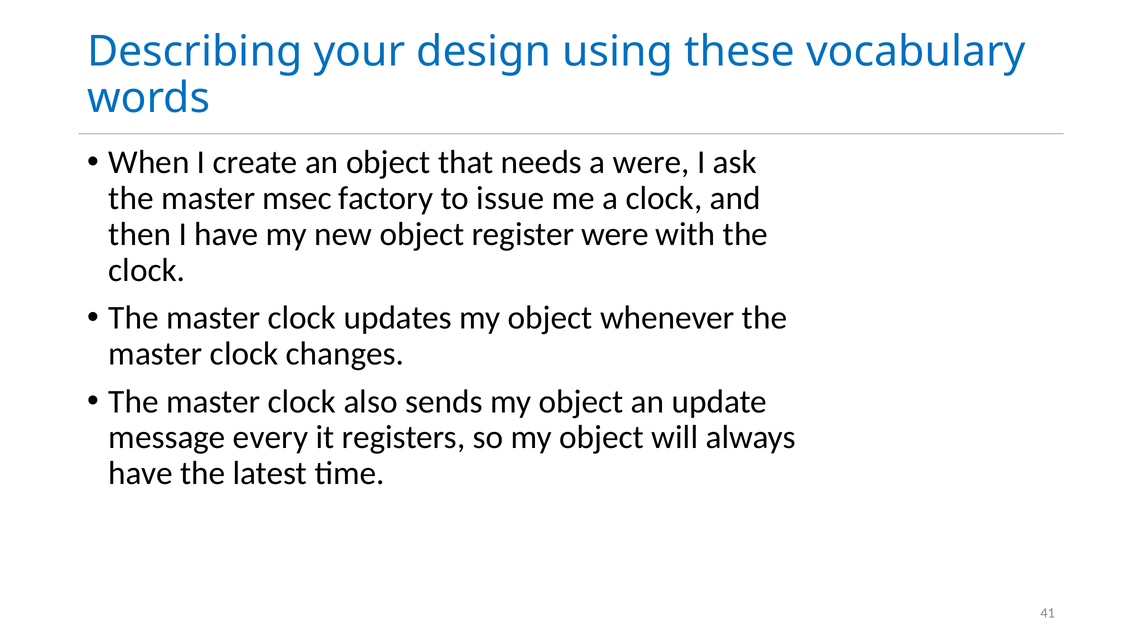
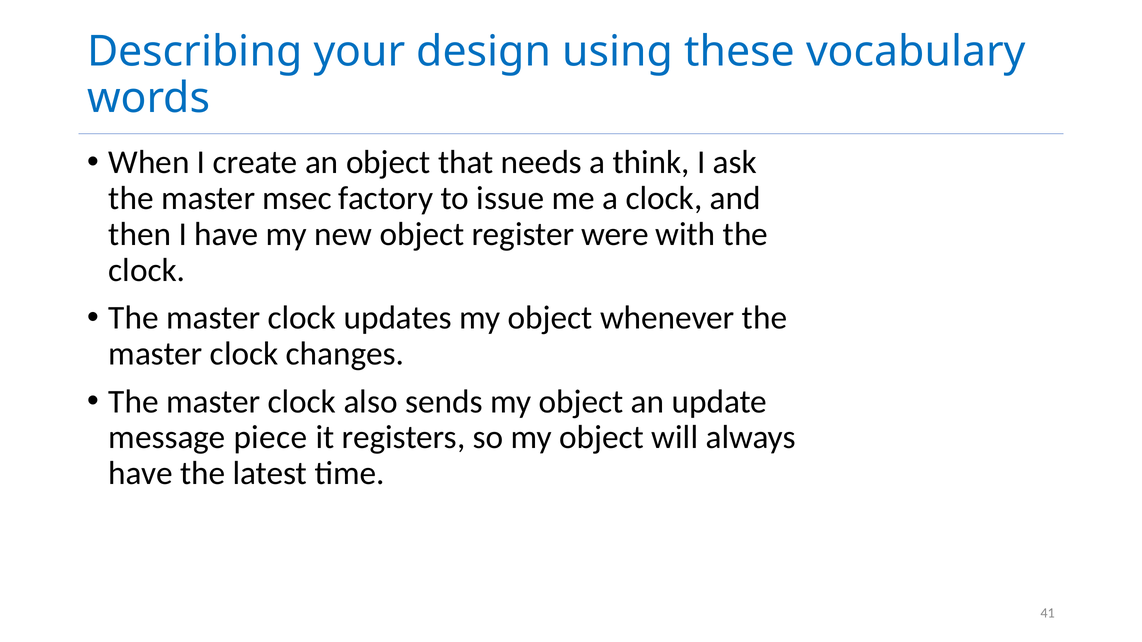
a were: were -> think
every: every -> piece
